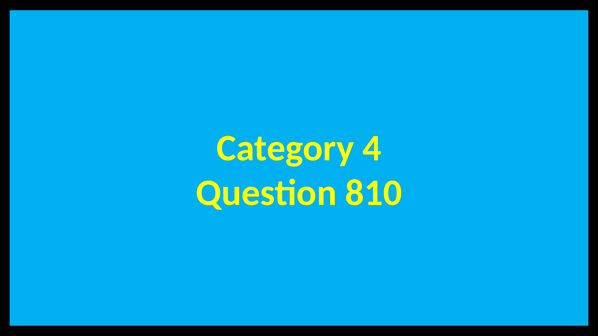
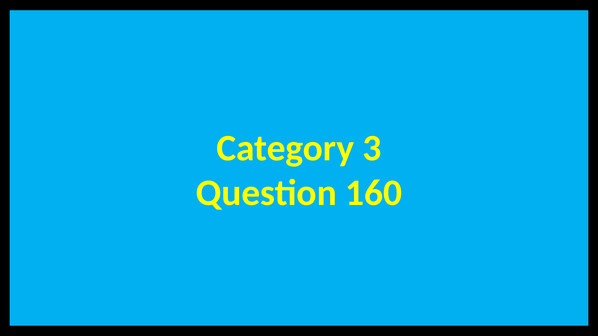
4: 4 -> 3
810: 810 -> 160
